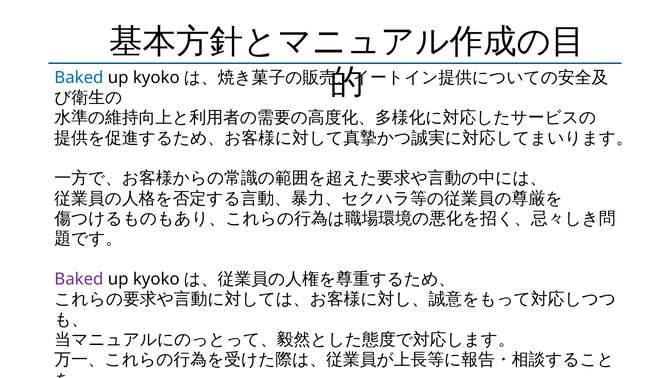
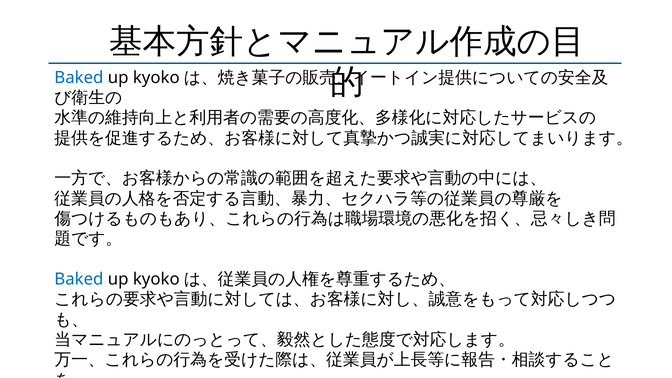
Baked at (79, 279) colour: purple -> blue
